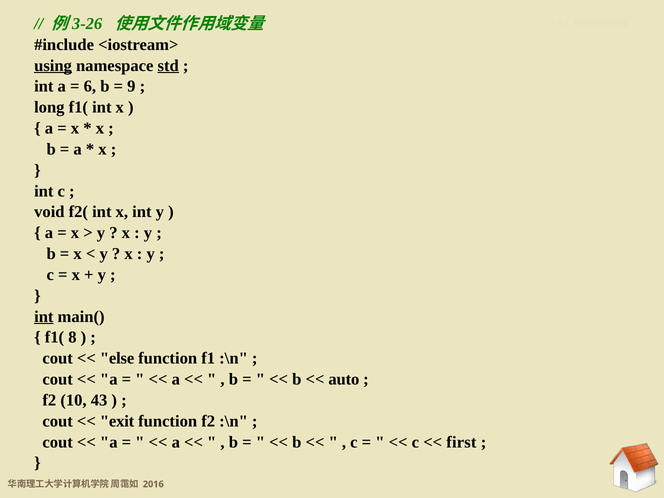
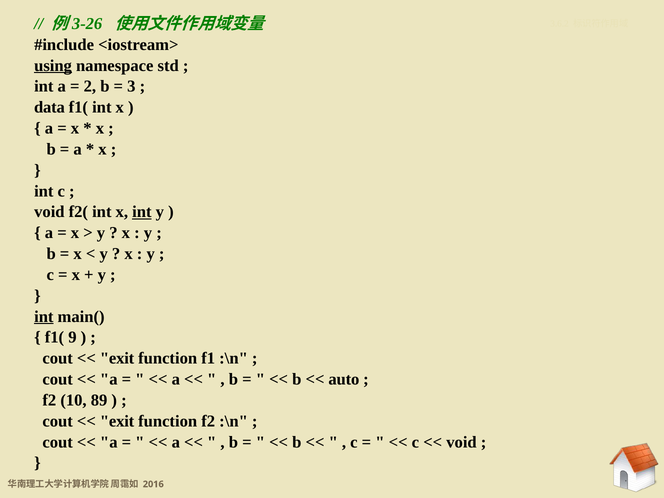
std underline: present -> none
6: 6 -> 2
9: 9 -> 3
long: long -> data
int at (142, 212) underline: none -> present
8: 8 -> 9
else at (117, 358): else -> exit
43: 43 -> 89
first at (461, 442): first -> void
